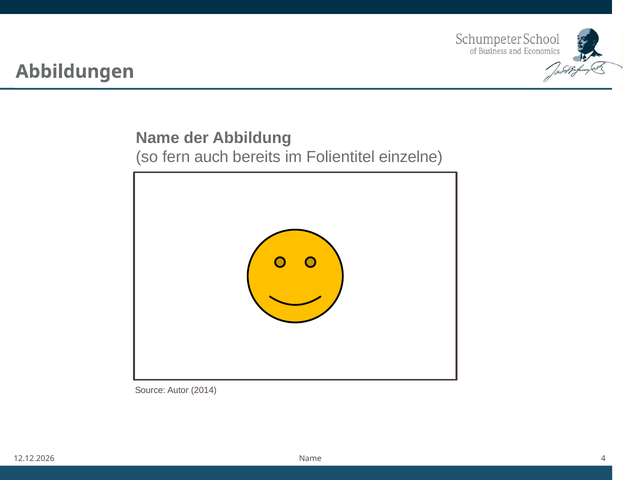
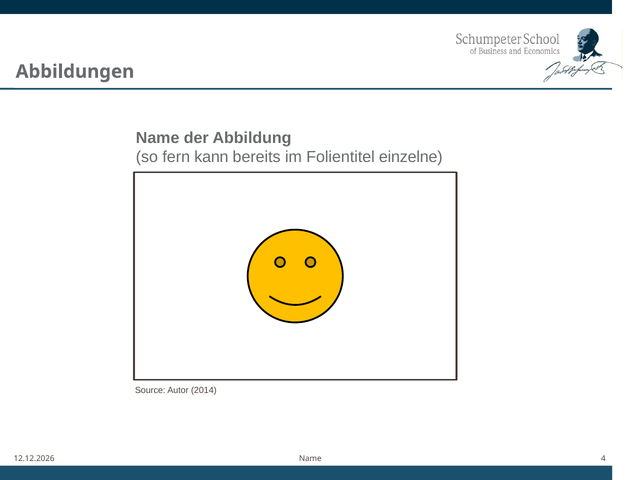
auch: auch -> kann
